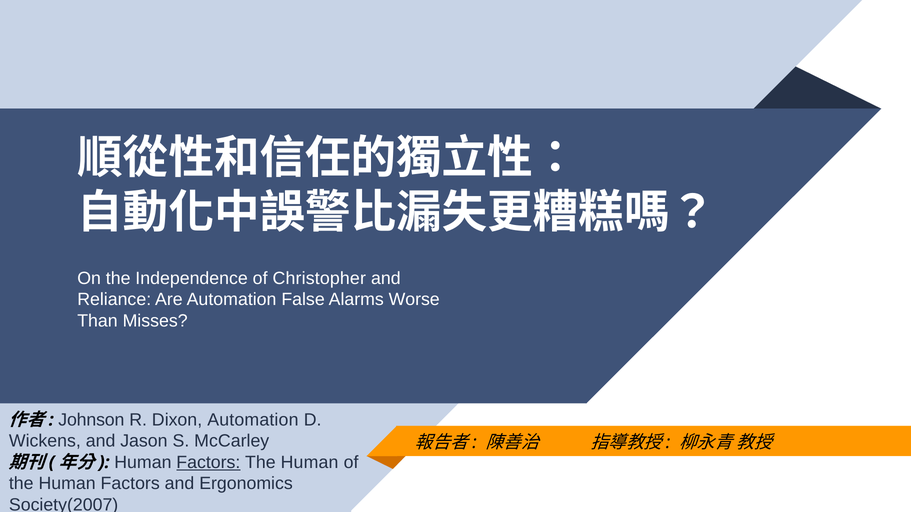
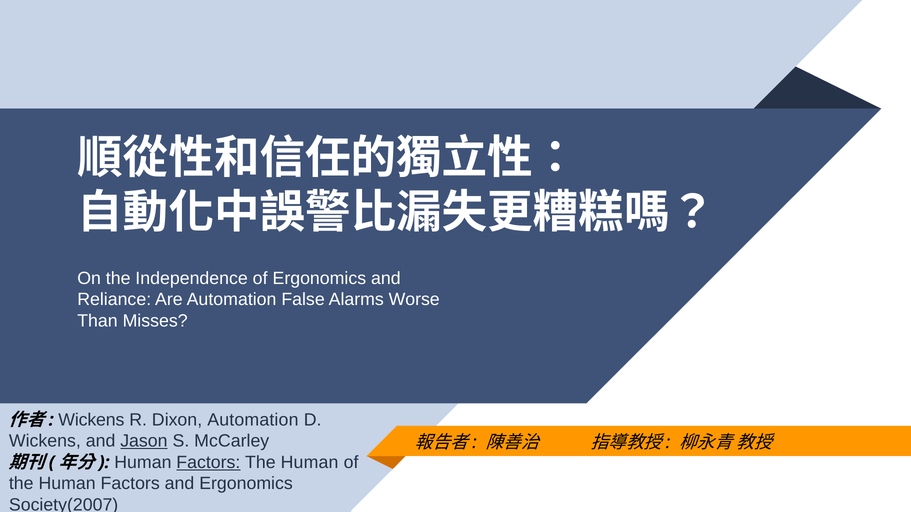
of Christopher: Christopher -> Ergonomics
Johnson at (91, 420): Johnson -> Wickens
Jason underline: none -> present
